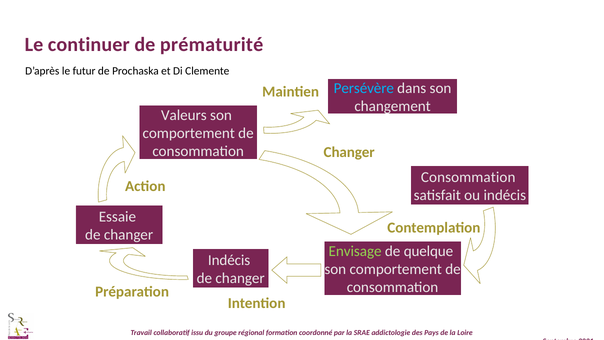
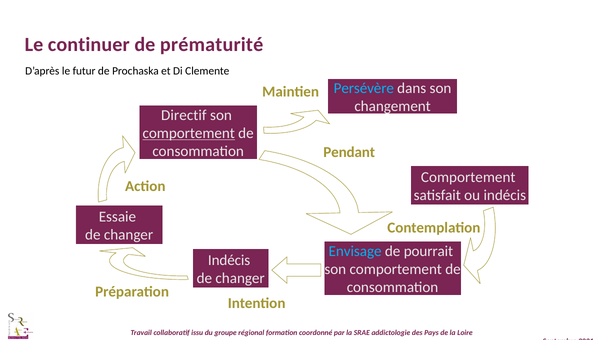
Valeurs: Valeurs -> Directif
comportement at (189, 133) underline: none -> present
Changer at (349, 152): Changer -> Pendant
Consommation at (468, 177): Consommation -> Comportement
Envisage colour: light green -> light blue
quelque: quelque -> pourrait
